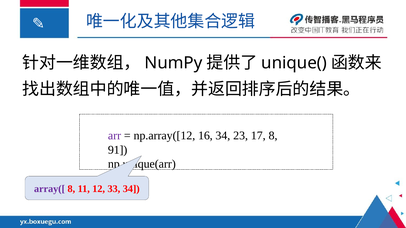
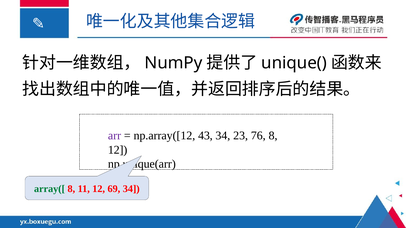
16: 16 -> 43
17: 17 -> 76
91 at (118, 150): 91 -> 12
array([ colour: purple -> green
33: 33 -> 69
